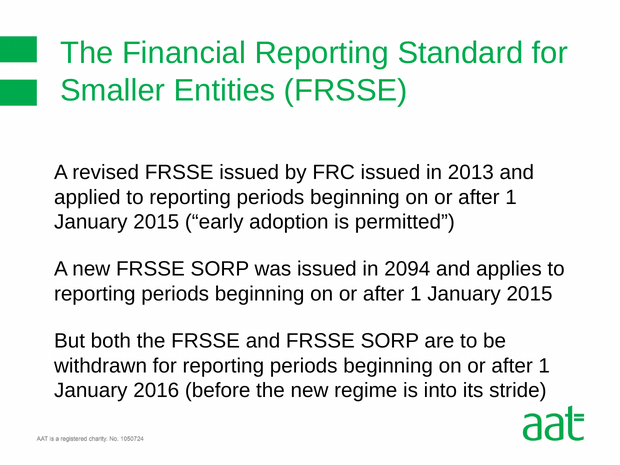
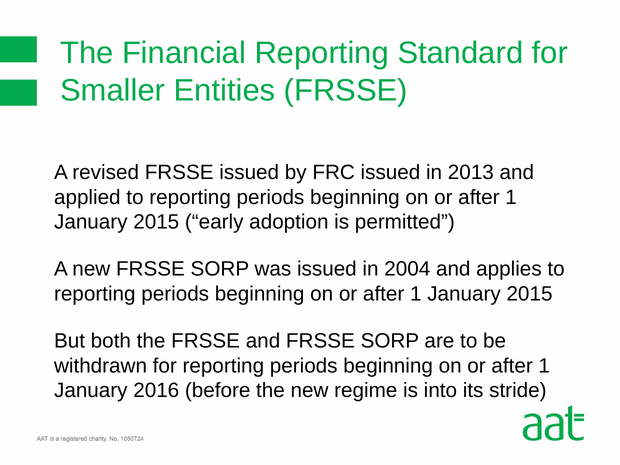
2094: 2094 -> 2004
